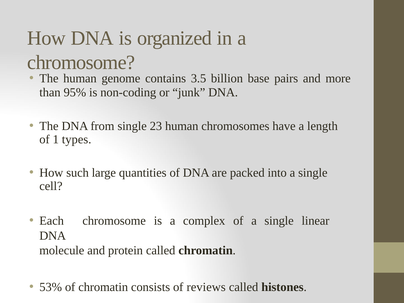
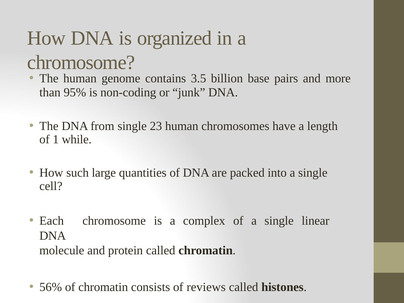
types: types -> while
53%: 53% -> 56%
